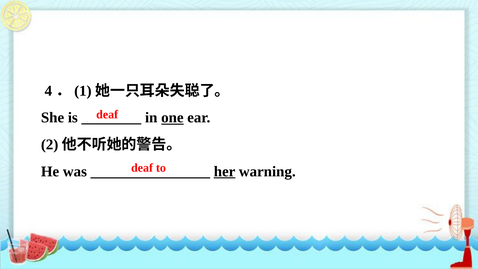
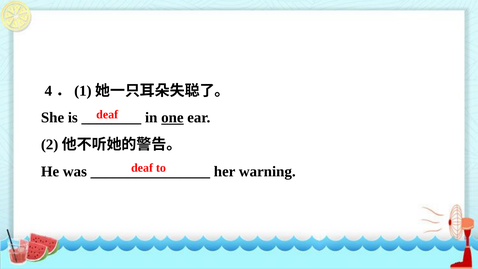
her underline: present -> none
